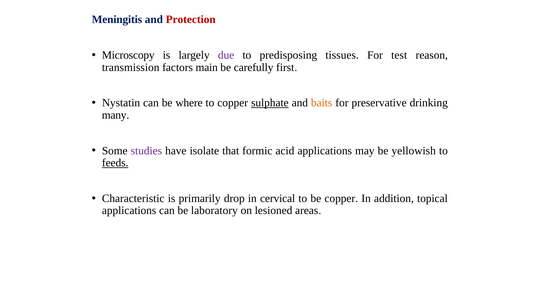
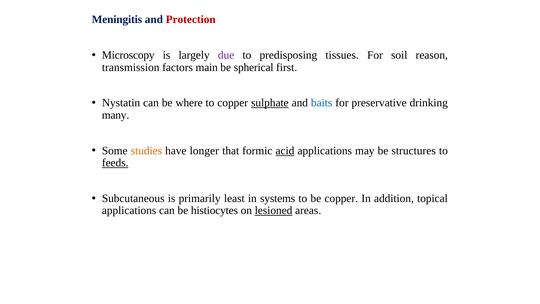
test: test -> soil
carefully: carefully -> spherical
baits colour: orange -> blue
studies colour: purple -> orange
isolate: isolate -> longer
acid underline: none -> present
yellowish: yellowish -> structures
Characteristic: Characteristic -> Subcutaneous
drop: drop -> least
cervical: cervical -> systems
laboratory: laboratory -> histiocytes
lesioned underline: none -> present
